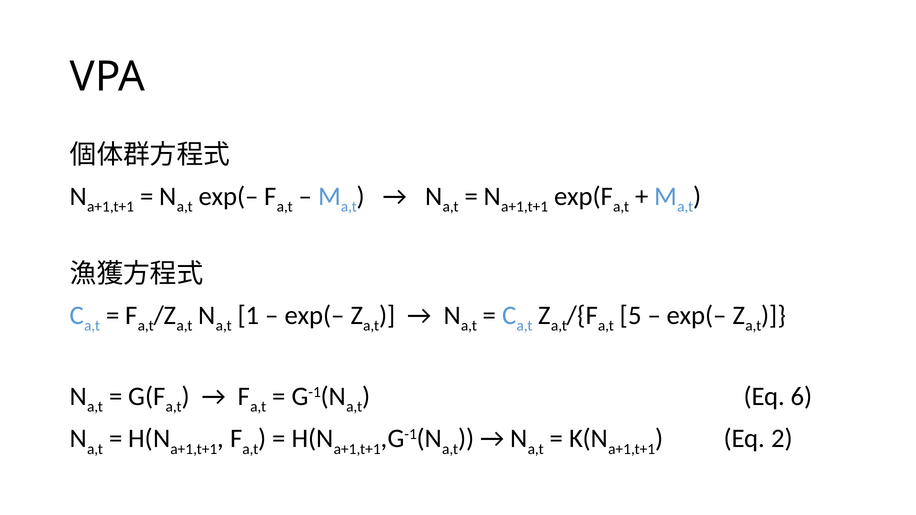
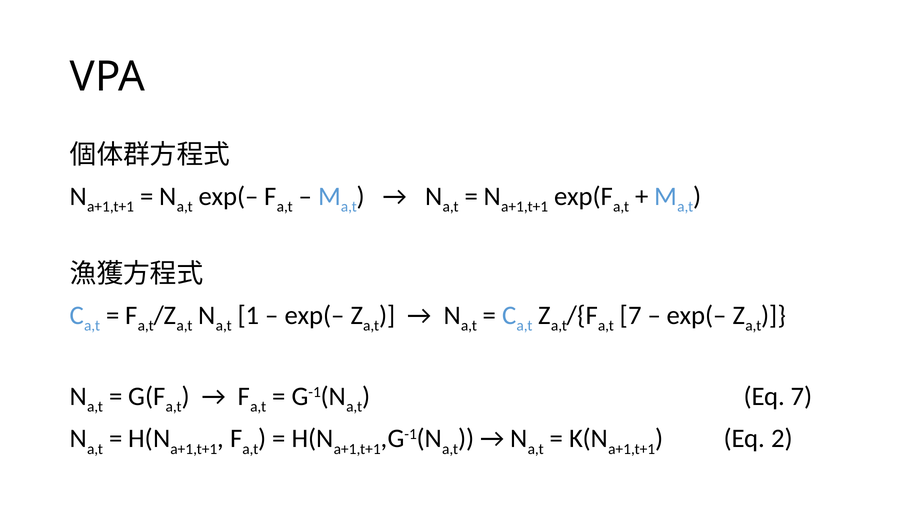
5 at (631, 316): 5 -> 7
Eq 6: 6 -> 7
